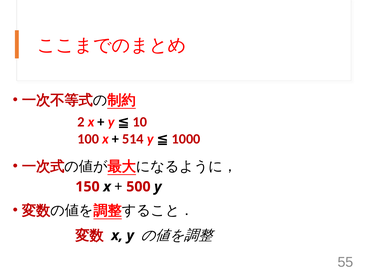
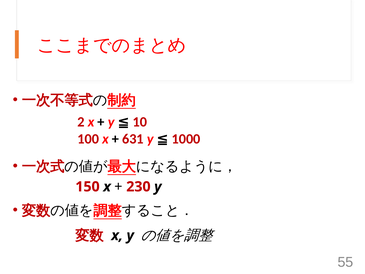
514: 514 -> 631
500: 500 -> 230
